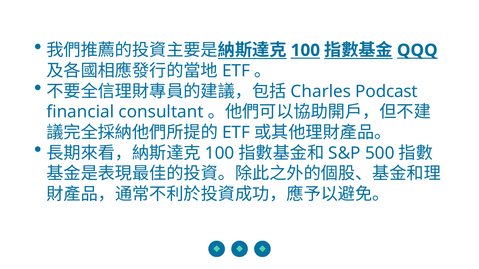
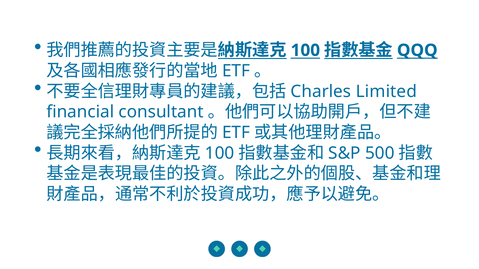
Podcast: Podcast -> Limited
